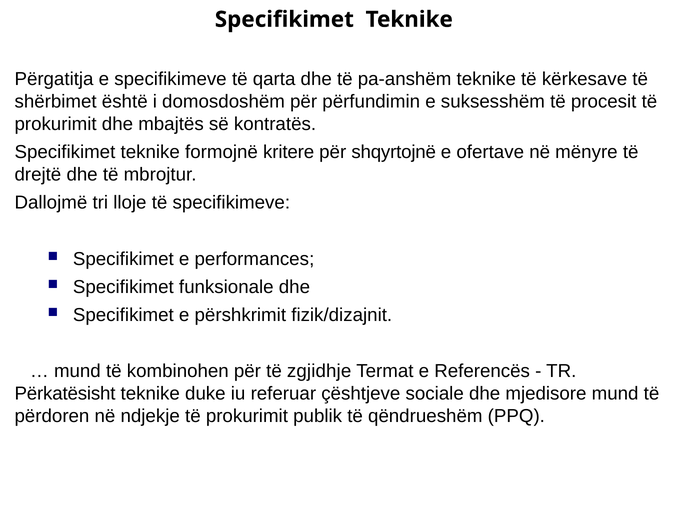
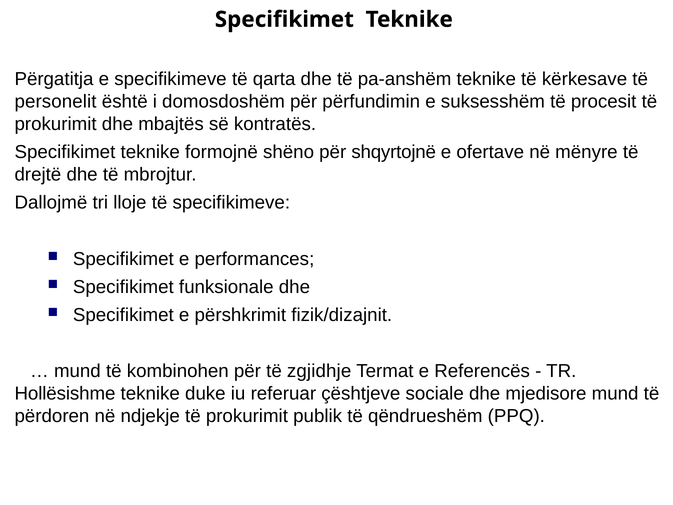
shërbimet: shërbimet -> personelit
kritere: kritere -> shëno
Përkatësisht: Përkatësisht -> Hollësishme
